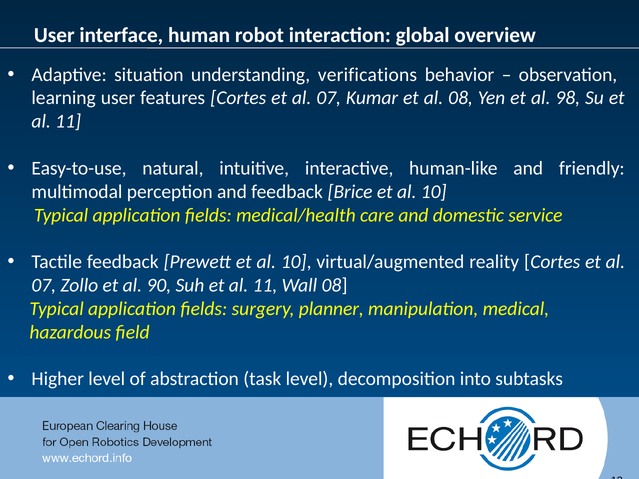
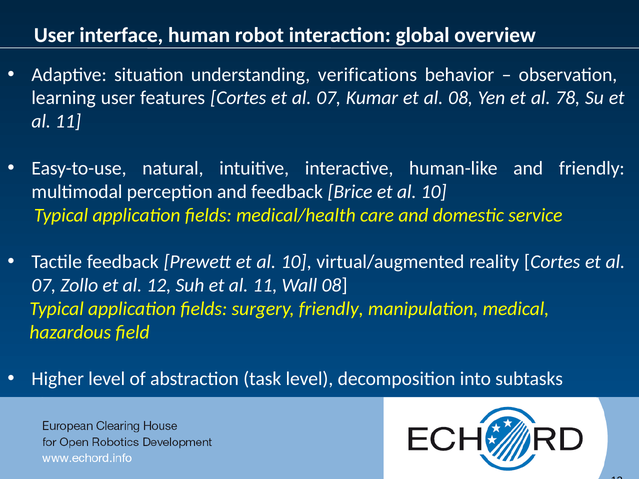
98: 98 -> 78
90: 90 -> 12
surgery planner: planner -> friendly
